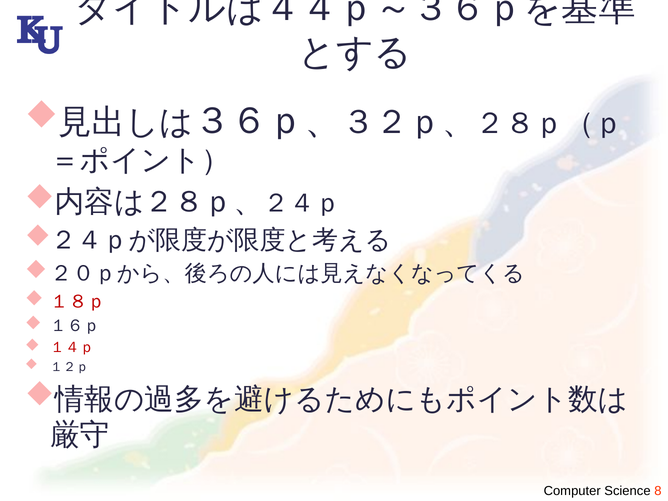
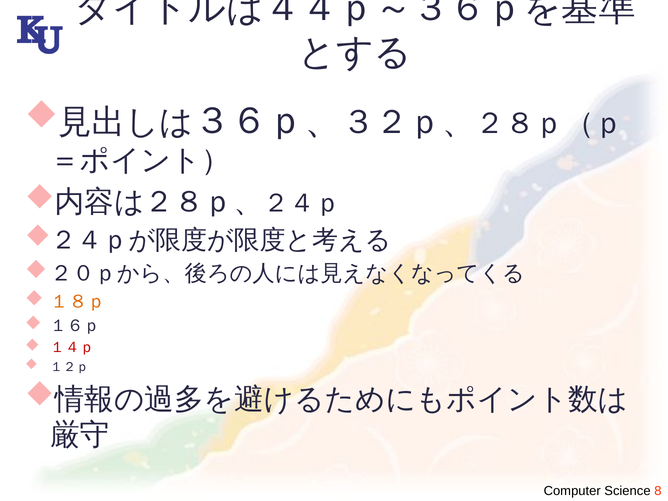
１８ｐ colour: red -> orange
